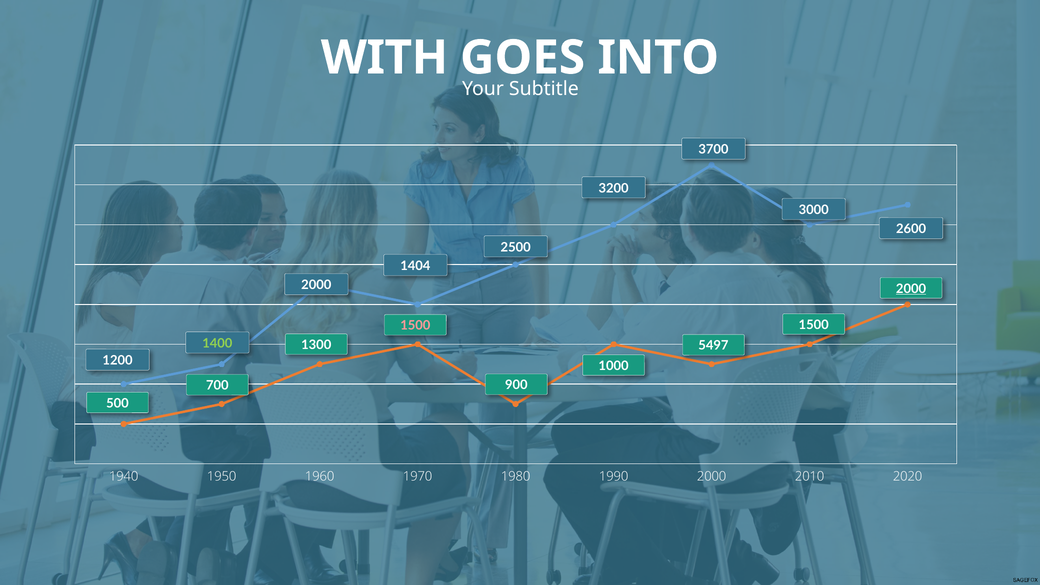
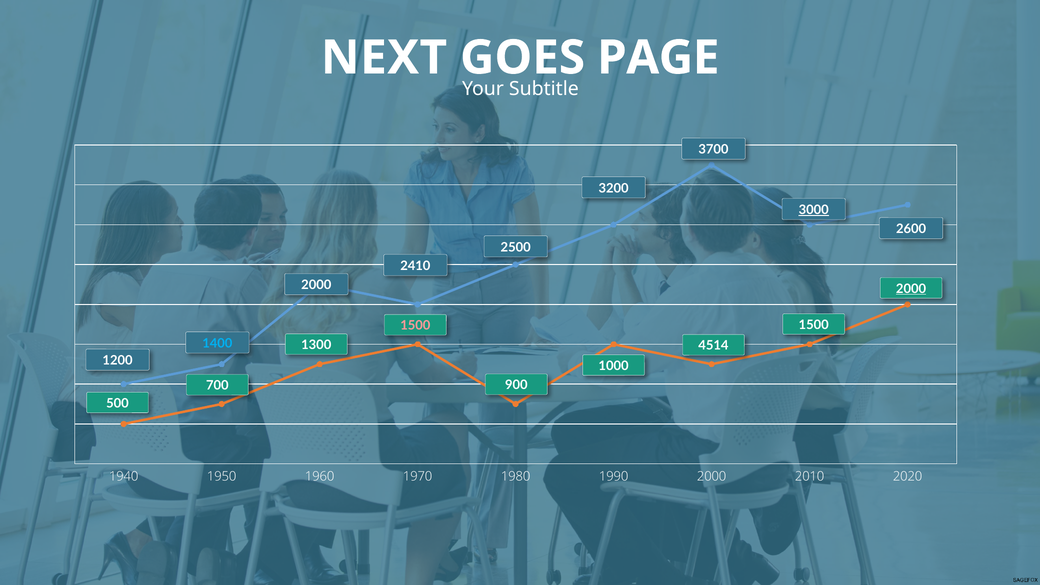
WITH: WITH -> NEXT
INTO: INTO -> PAGE
3000 underline: none -> present
1404: 1404 -> 2410
1400 colour: light green -> light blue
5497: 5497 -> 4514
